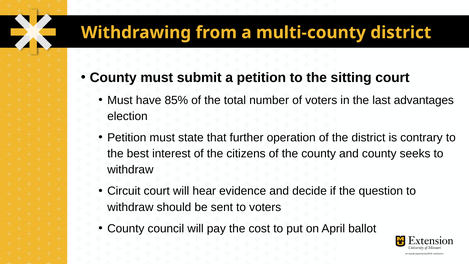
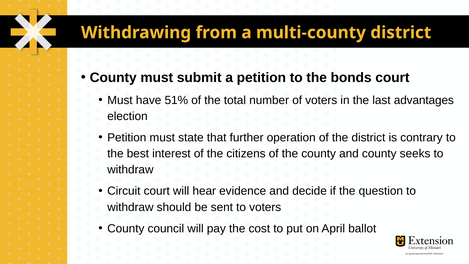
sitting: sitting -> bonds
85%: 85% -> 51%
